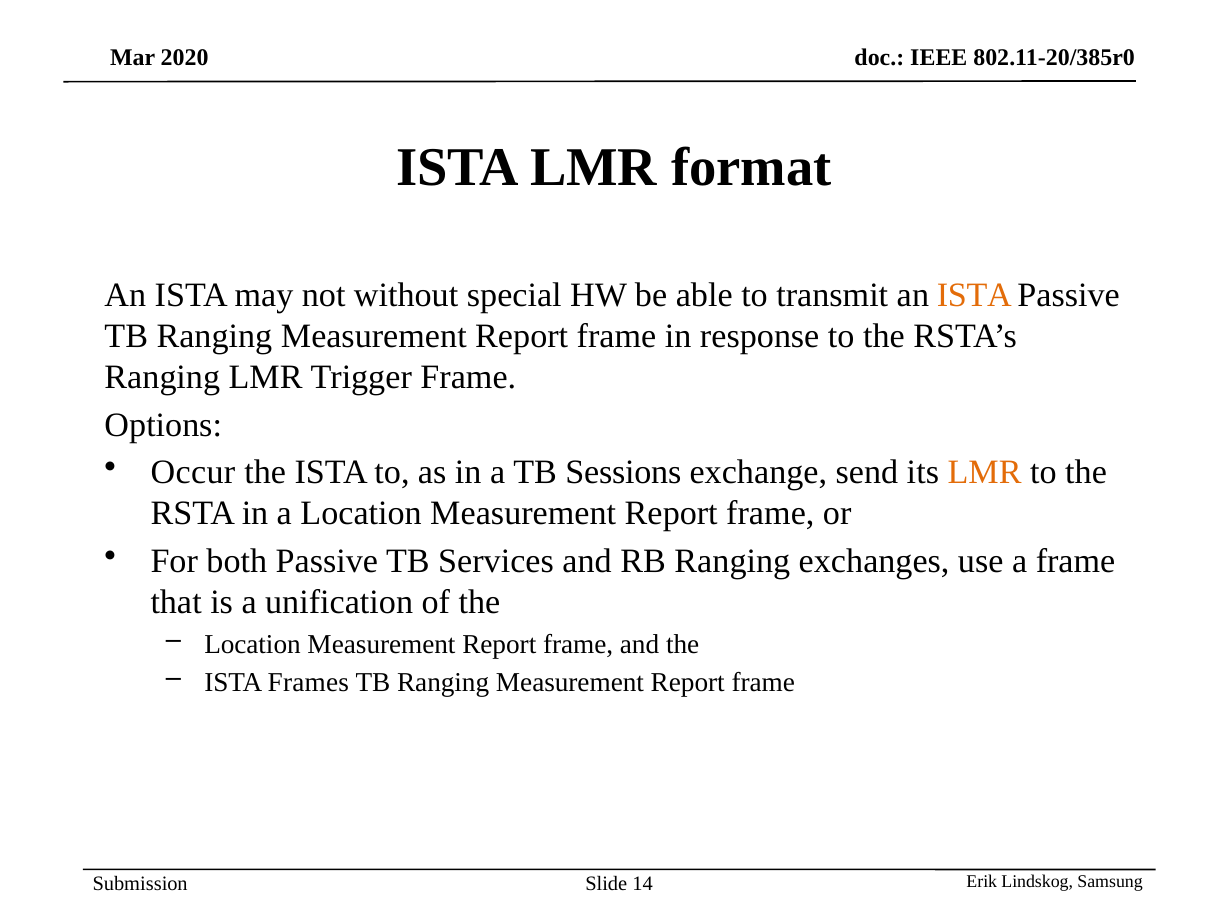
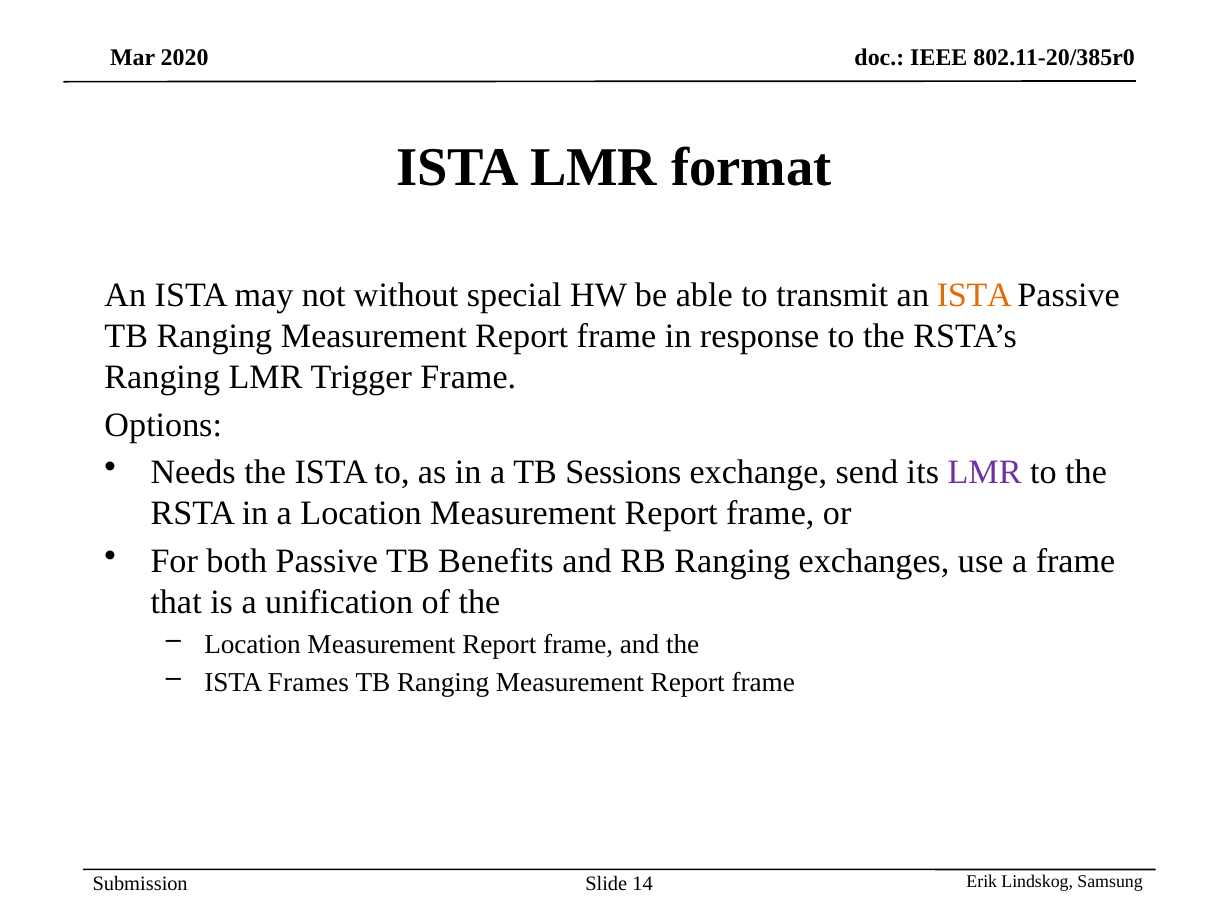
Occur: Occur -> Needs
LMR at (985, 473) colour: orange -> purple
Services: Services -> Benefits
